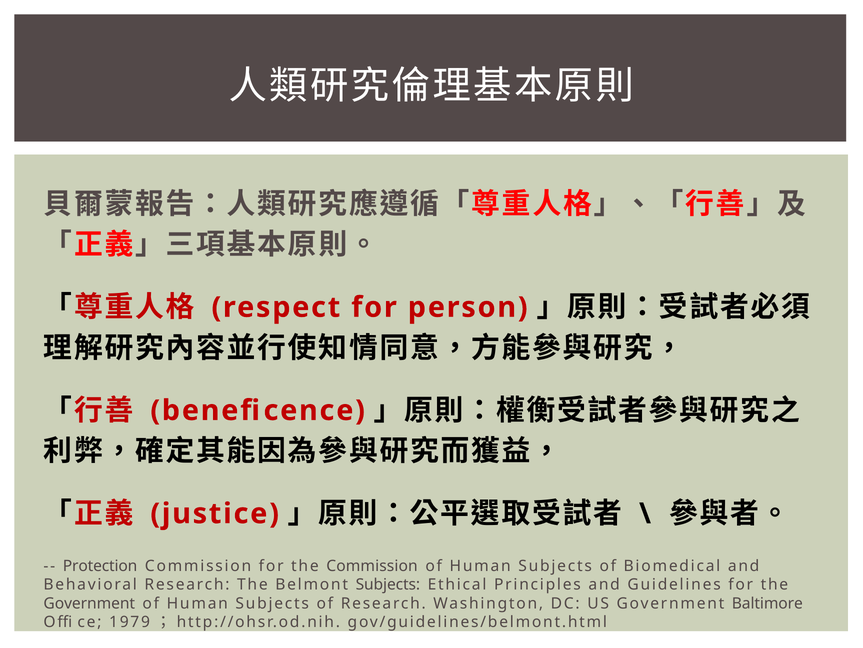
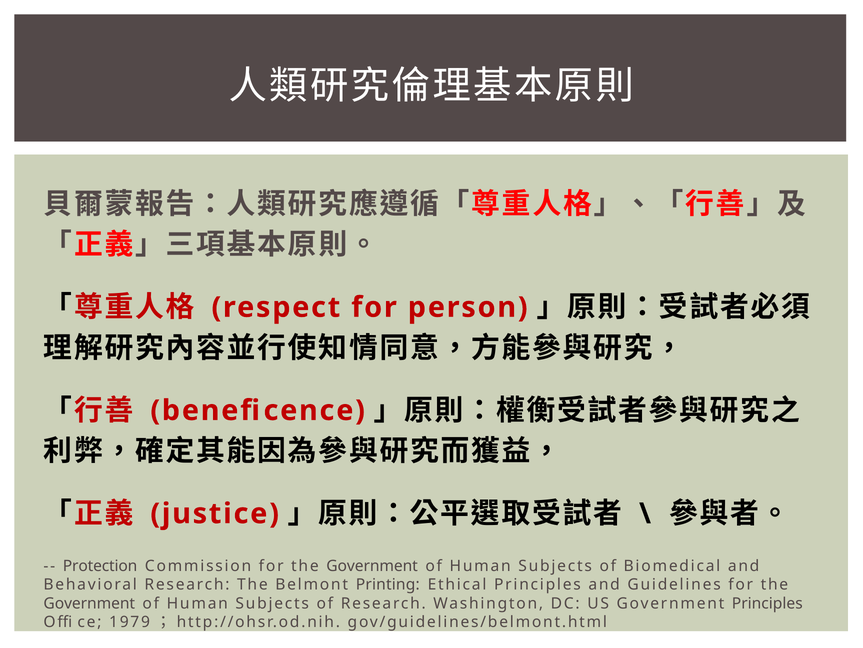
Commission for the Commission: Commission -> Government
Belmont Subjects: Subjects -> Printing
Government Baltimore: Baltimore -> Principles
